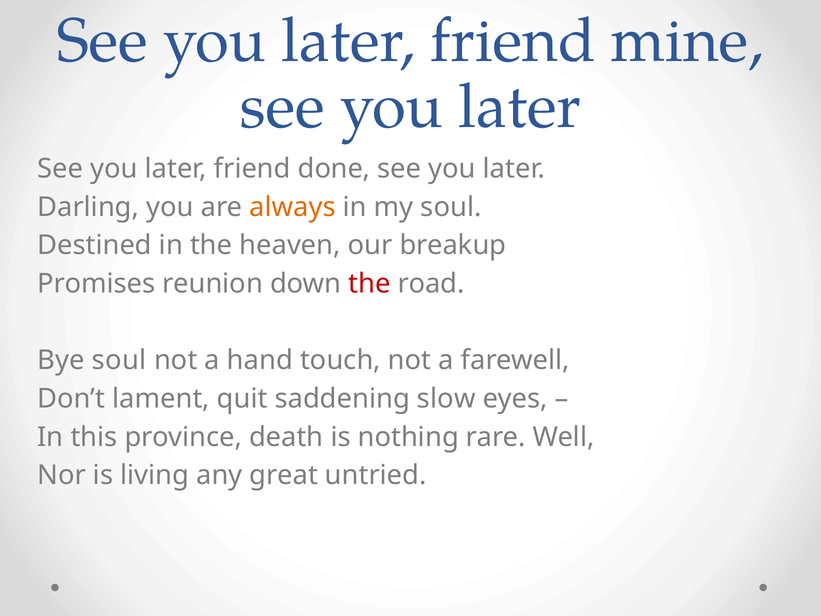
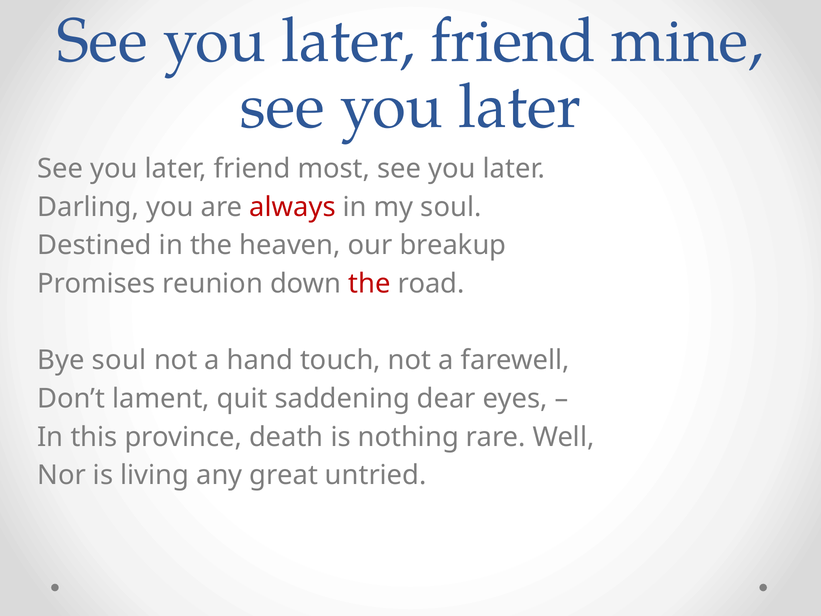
done: done -> most
always colour: orange -> red
slow: slow -> dear
